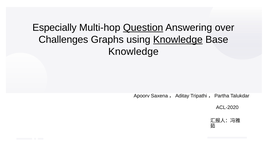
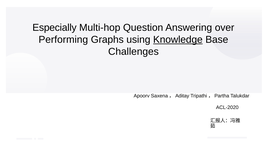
Question underline: present -> none
Challenges: Challenges -> Performing
Knowledge at (133, 52): Knowledge -> Challenges
